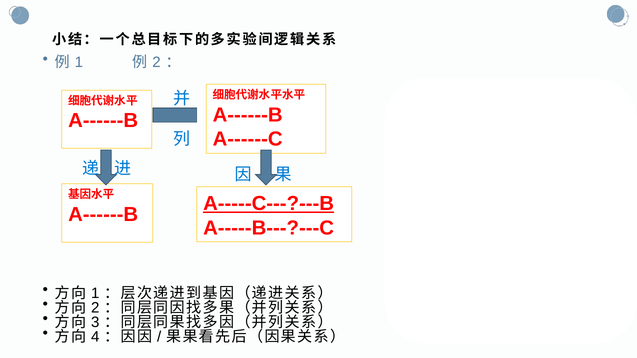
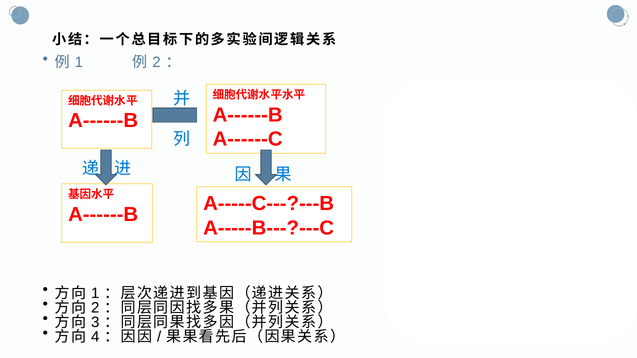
A-----C---?---B underline: present -> none
